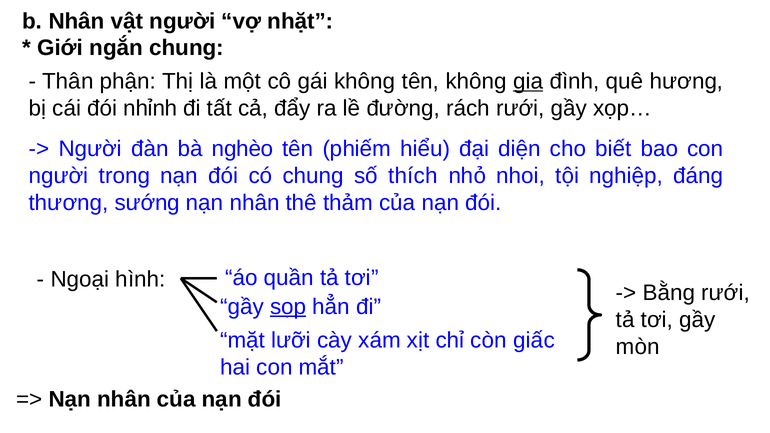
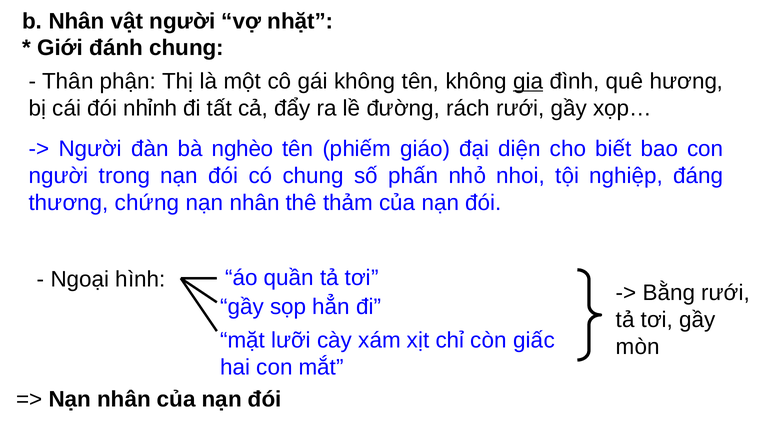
ngắn: ngắn -> đánh
hiểu: hiểu -> giáo
thích: thích -> phấn
sướng: sướng -> chứng
sọp underline: present -> none
